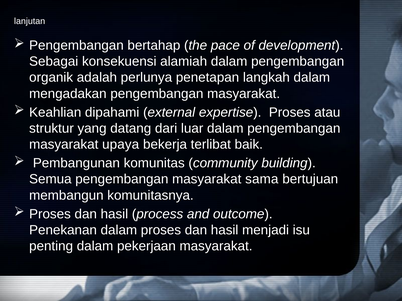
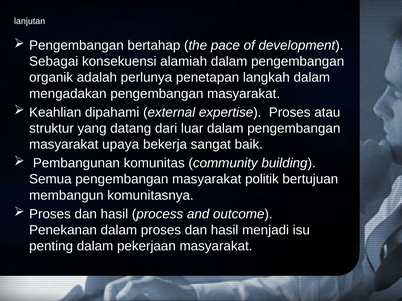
terlibat: terlibat -> sangat
sama: sama -> politik
